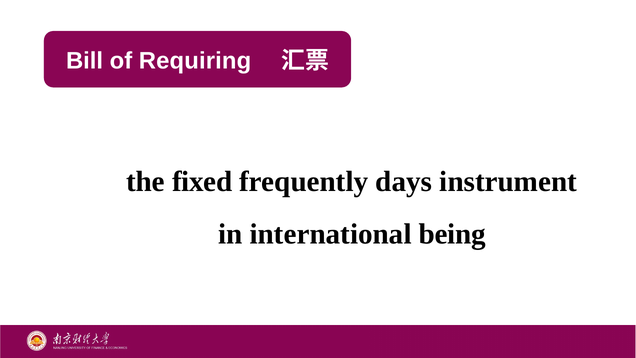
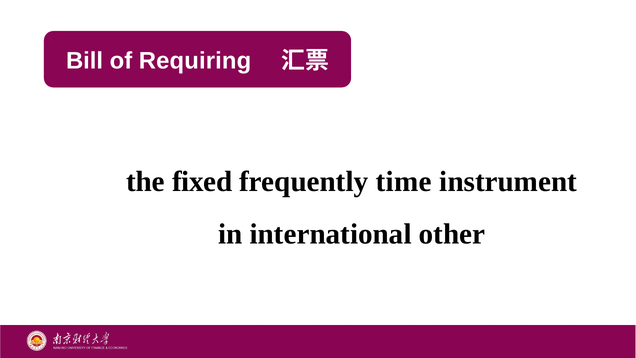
days: days -> time
being: being -> other
